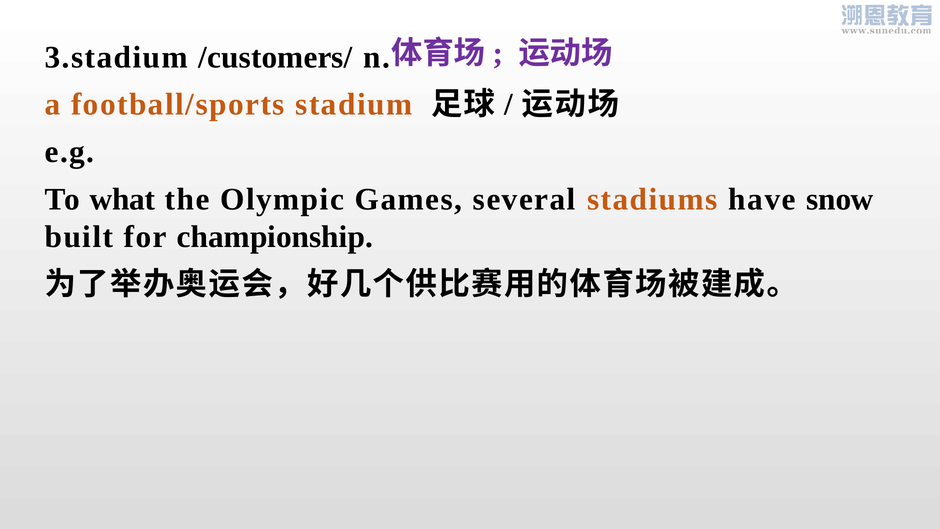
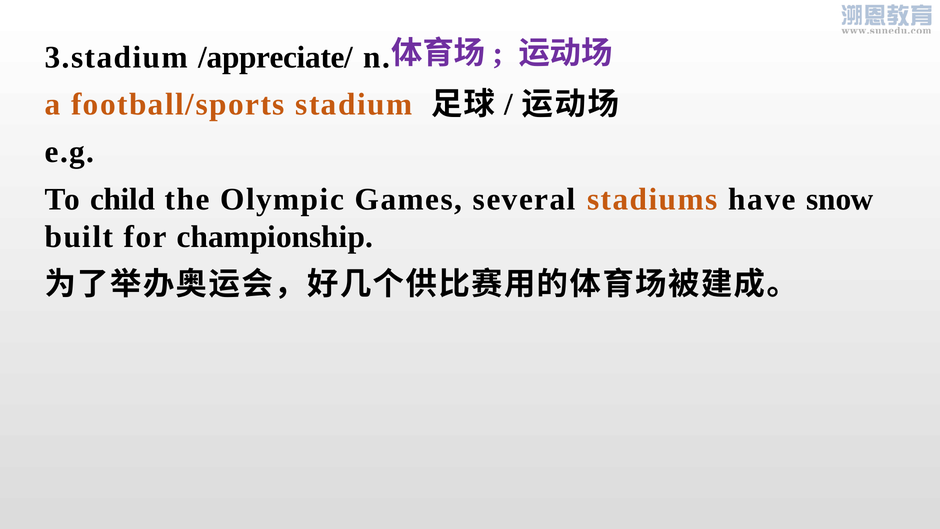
/customers/: /customers/ -> /appreciate/
what: what -> child
